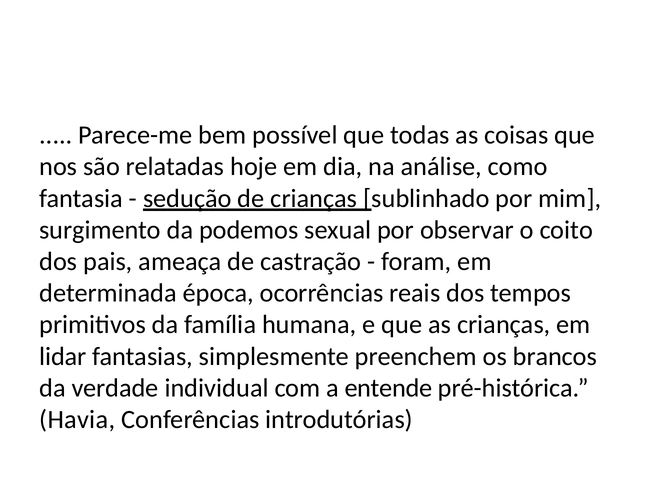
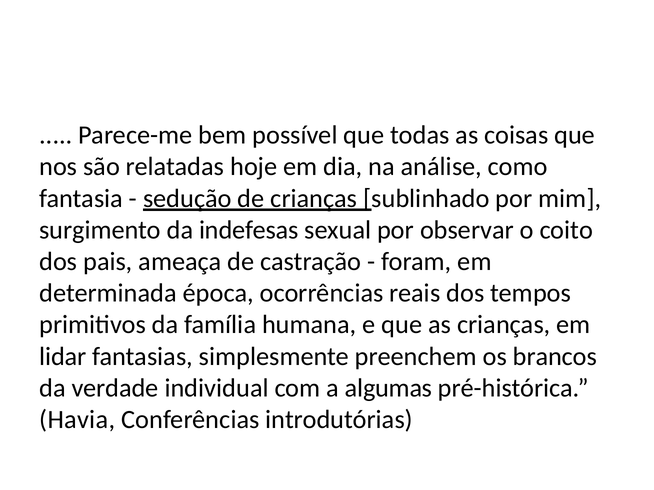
podemos: podemos -> indefesas
entende: entende -> algumas
